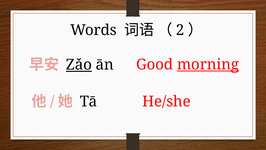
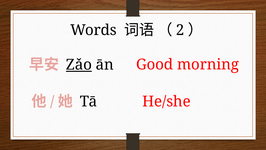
morning underline: present -> none
